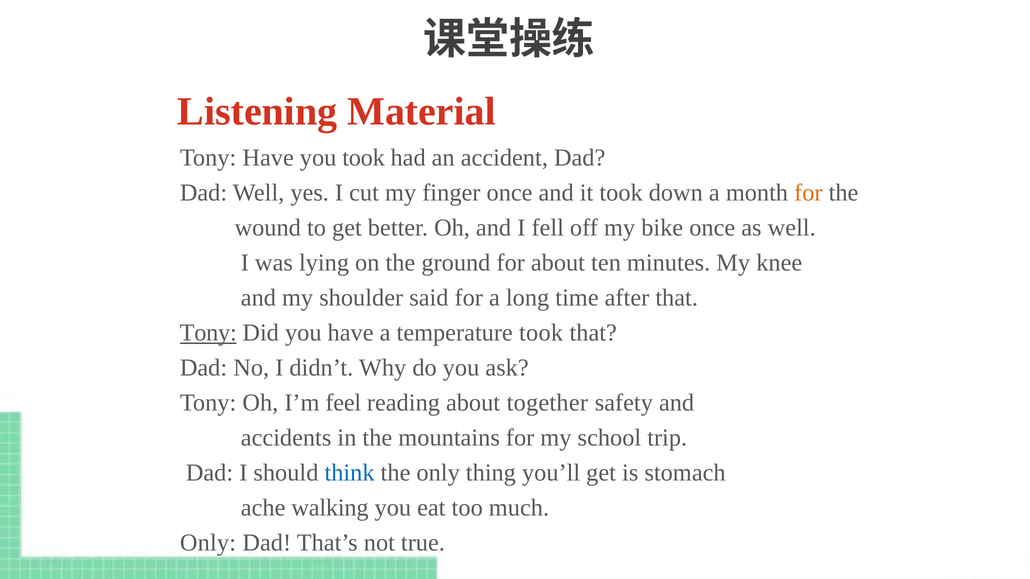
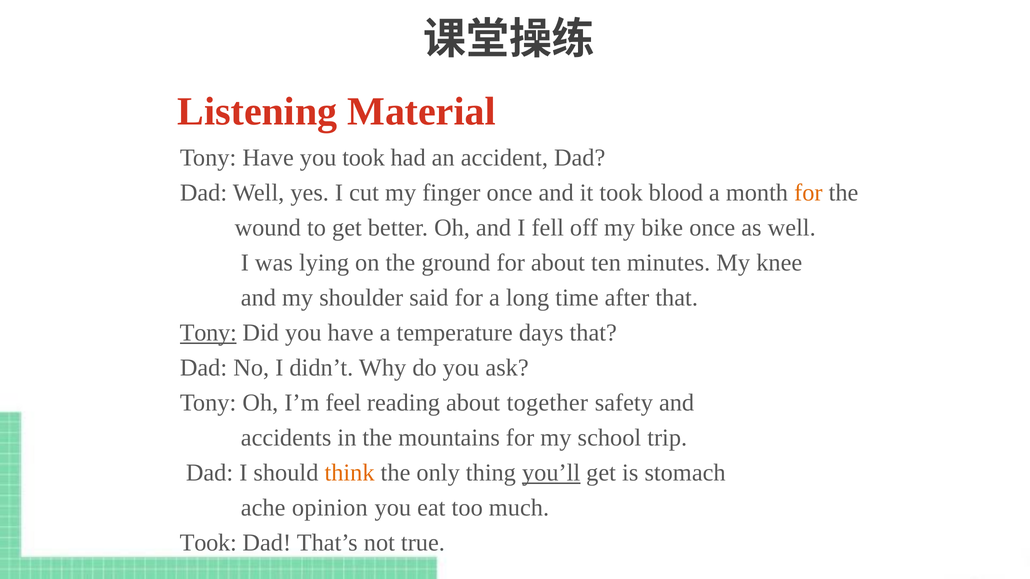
down: down -> blood
temperature took: took -> days
think colour: blue -> orange
you’ll underline: none -> present
walking: walking -> opinion
Only at (208, 543): Only -> Took
